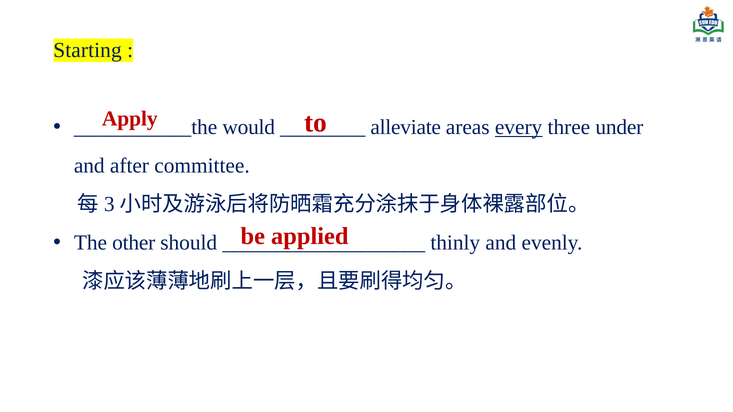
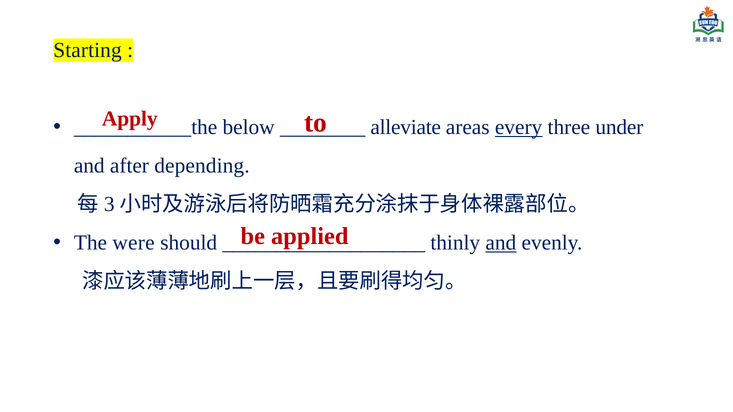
would: would -> below
committee: committee -> depending
other: other -> were
and at (501, 243) underline: none -> present
